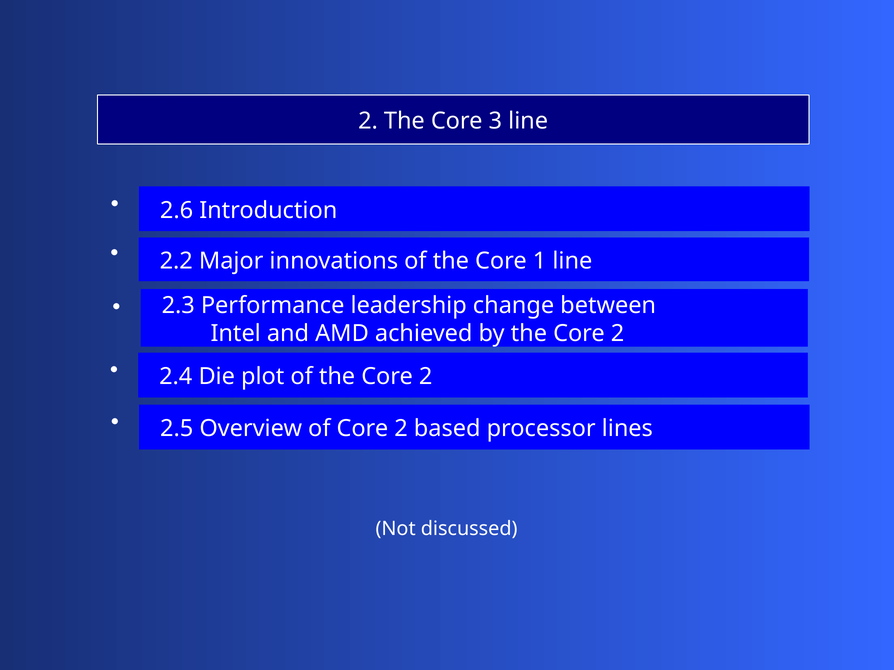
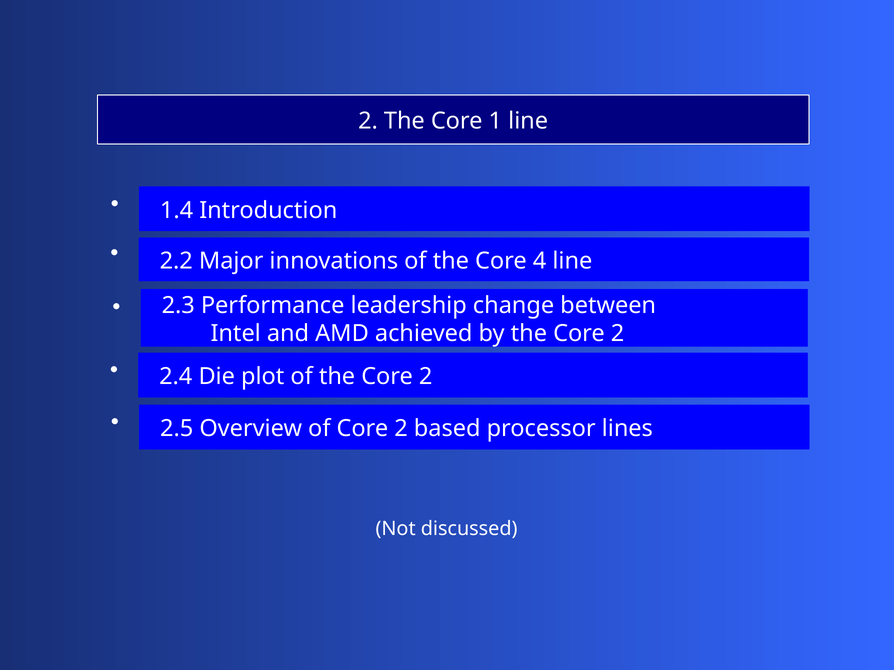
3: 3 -> 1
2.6: 2.6 -> 1.4
1: 1 -> 4
